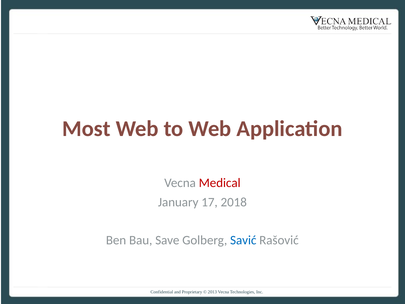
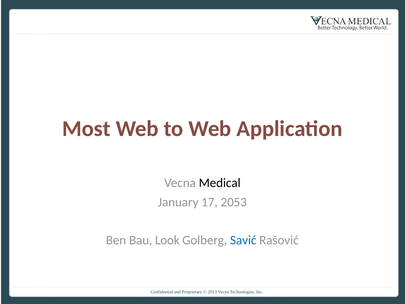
Medical colour: red -> black
2018: 2018 -> 2053
Save: Save -> Look
